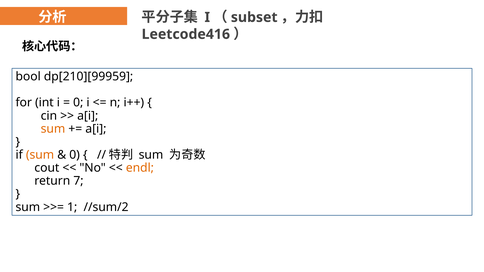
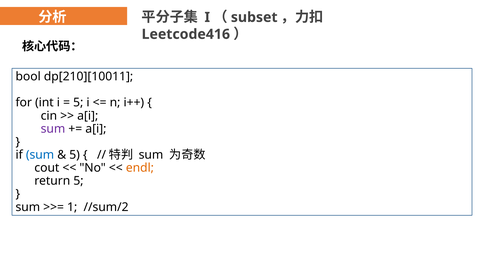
dp[210][99959: dp[210][99959 -> dp[210][10011
0 at (78, 103): 0 -> 5
sum at (53, 129) colour: orange -> purple
sum at (40, 155) colour: orange -> blue
0 at (75, 155): 0 -> 5
return 7: 7 -> 5
